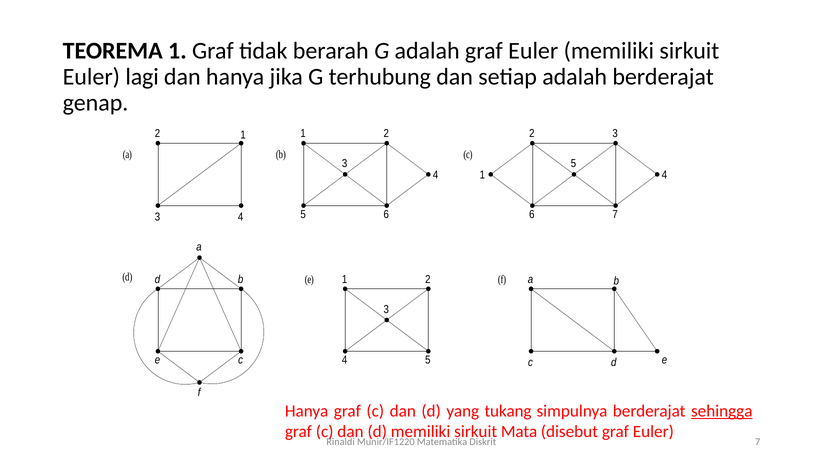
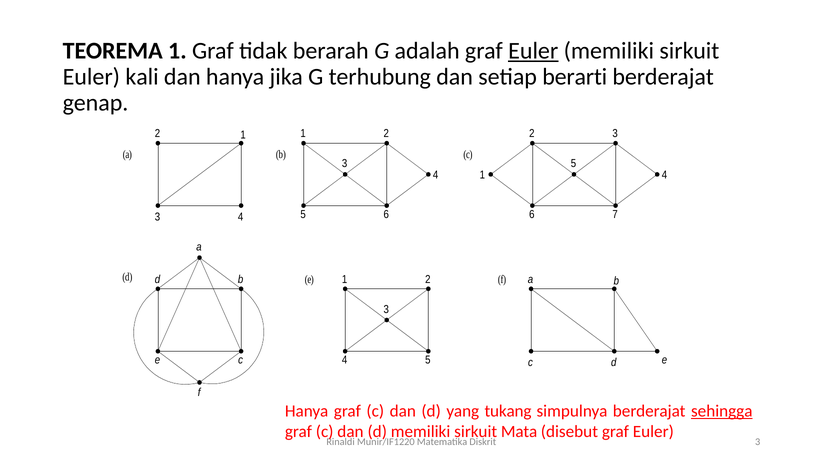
Euler at (533, 51) underline: none -> present
lagi: lagi -> kali
setiap adalah: adalah -> berarti
7 at (758, 442): 7 -> 3
